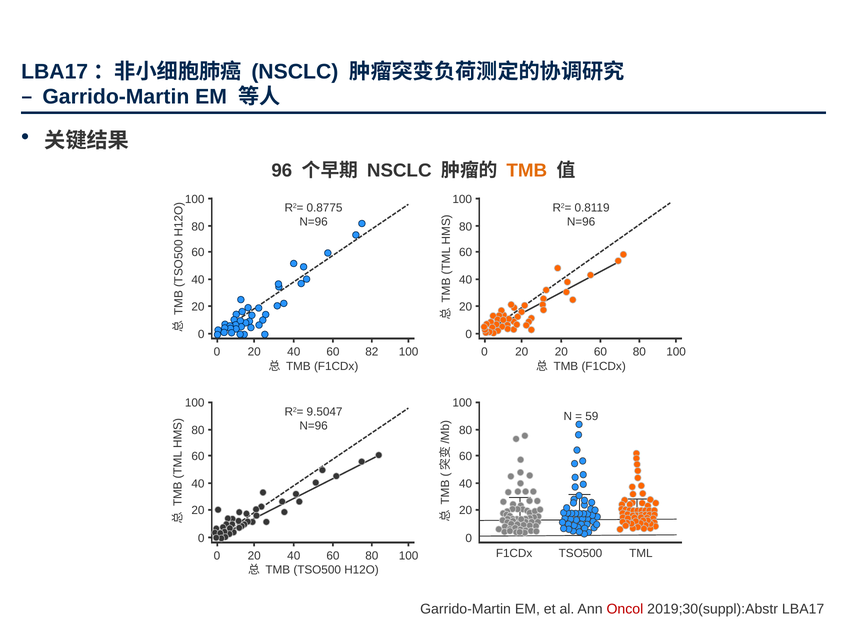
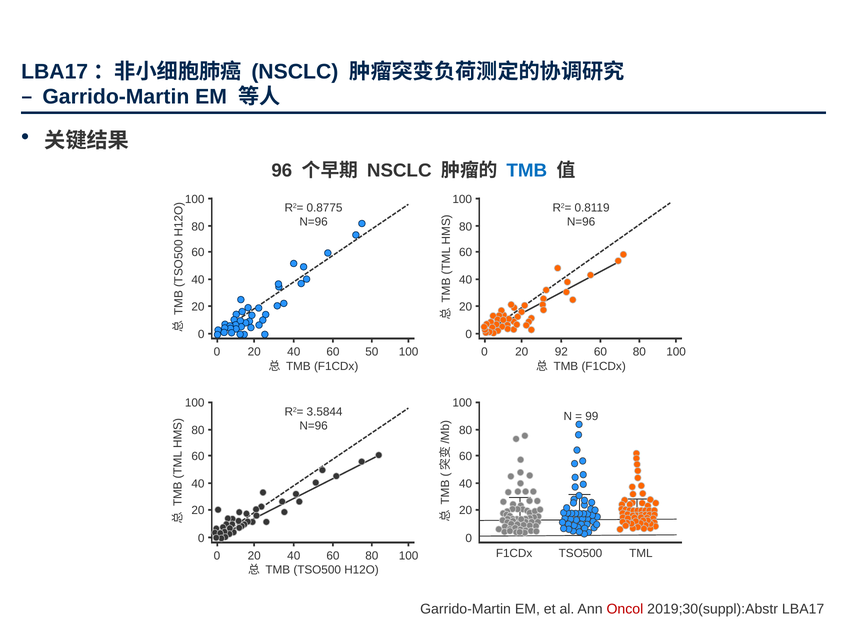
TMB at (527, 171) colour: orange -> blue
82: 82 -> 50
0 20: 20 -> 92
9.5047: 9.5047 -> 3.5844
59: 59 -> 99
